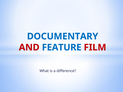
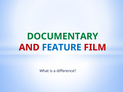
DOCUMENTARY colour: blue -> green
